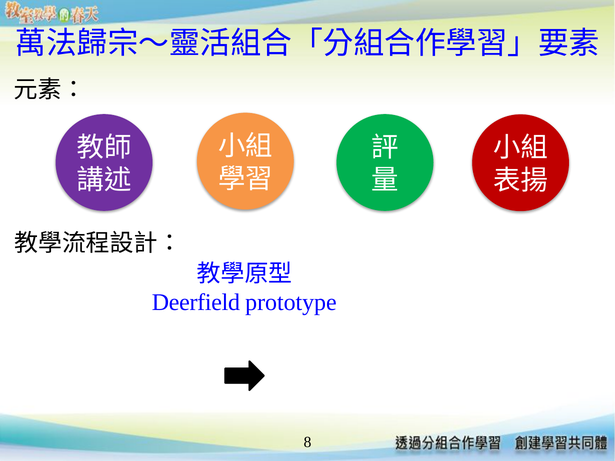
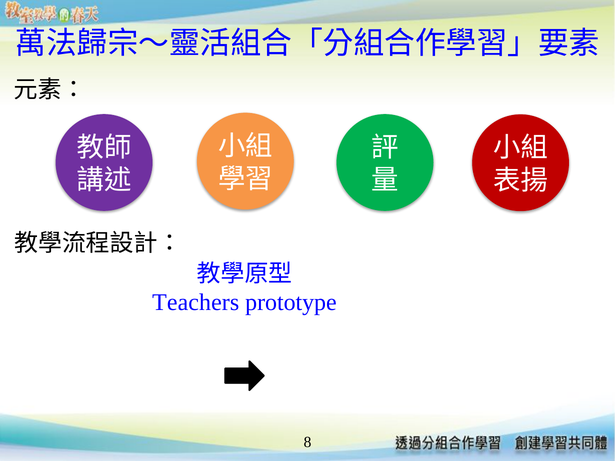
Deerfield: Deerfield -> Teachers
